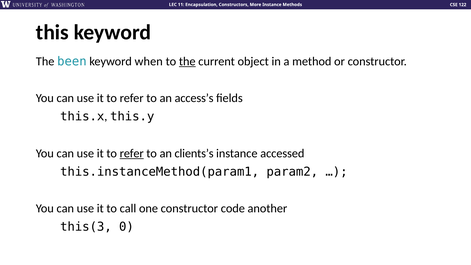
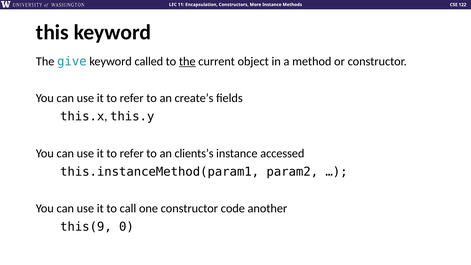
been: been -> give
when: when -> called
access’s: access’s -> create’s
refer at (132, 153) underline: present -> none
this(3: this(3 -> this(9
